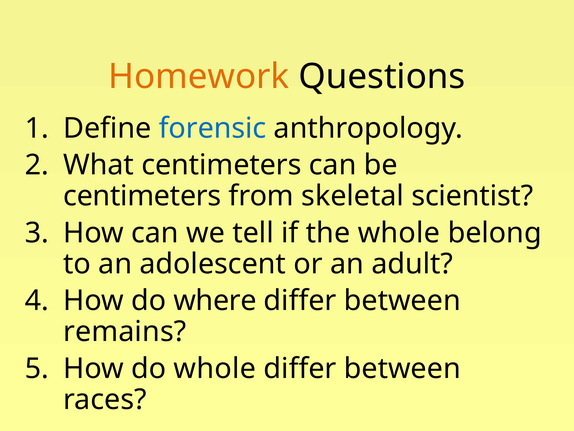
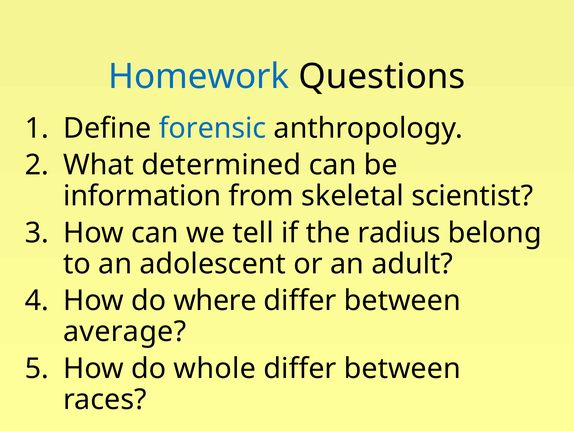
Homework colour: orange -> blue
What centimeters: centimeters -> determined
centimeters at (142, 196): centimeters -> information
the whole: whole -> radius
remains: remains -> average
